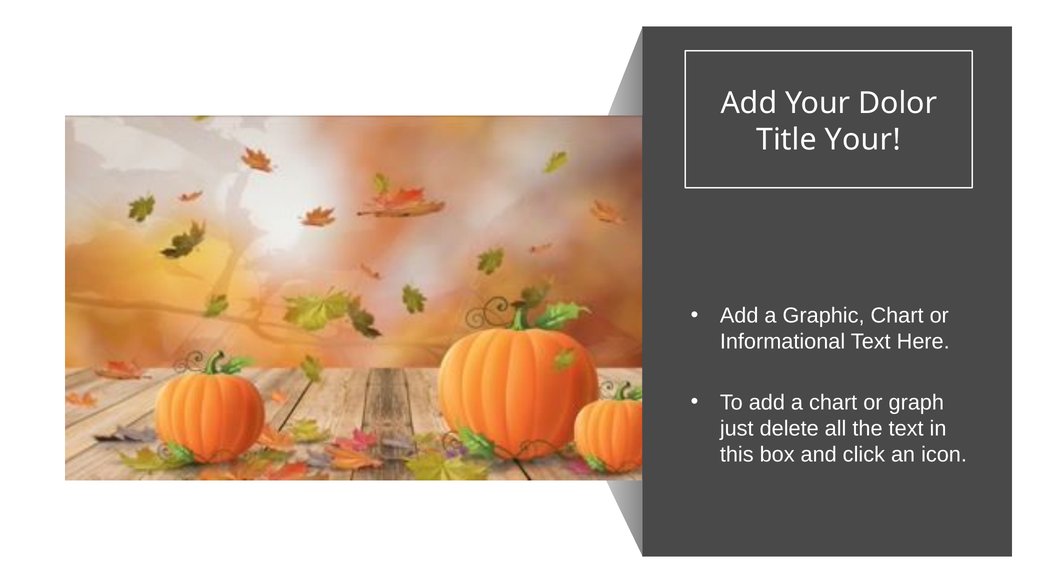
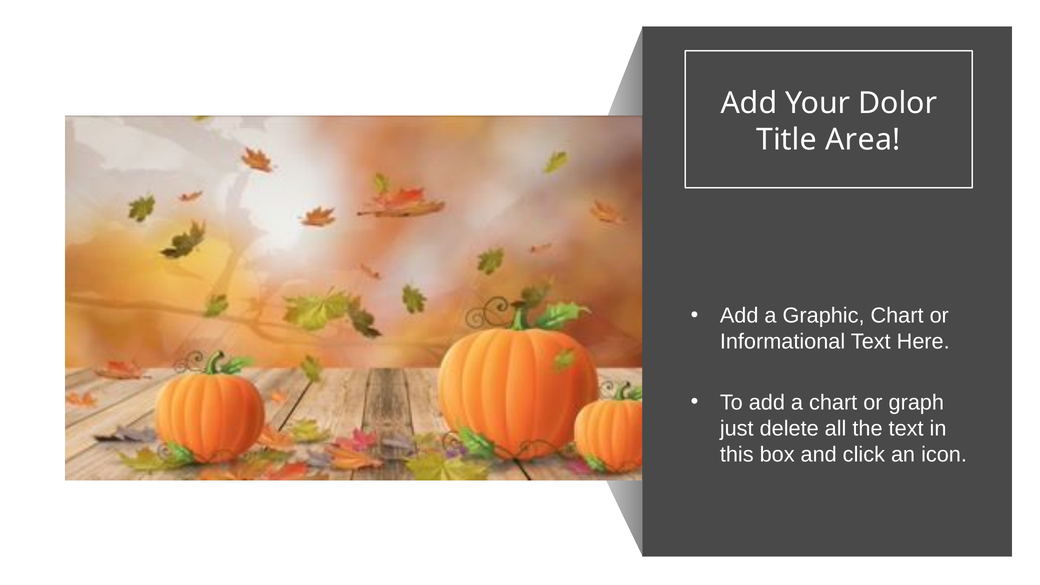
Title Your: Your -> Area
